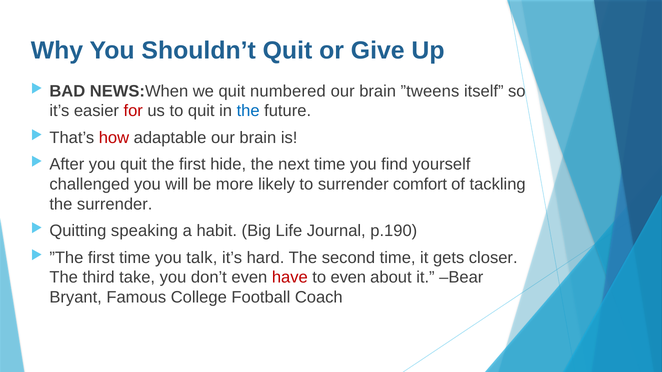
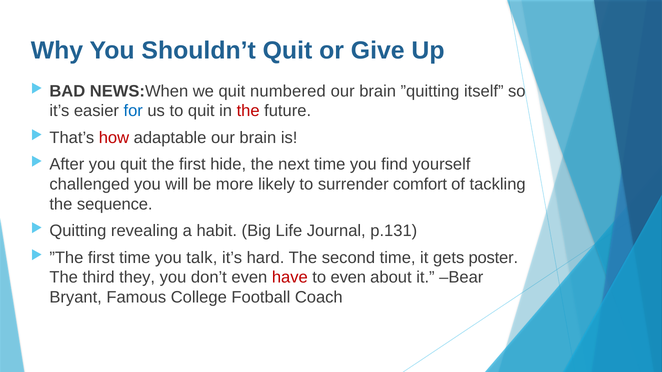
”tweens: ”tweens -> ”quitting
for colour: red -> blue
the at (248, 111) colour: blue -> red
the surrender: surrender -> sequence
speaking: speaking -> revealing
p.190: p.190 -> p.131
closer: closer -> poster
take: take -> they
